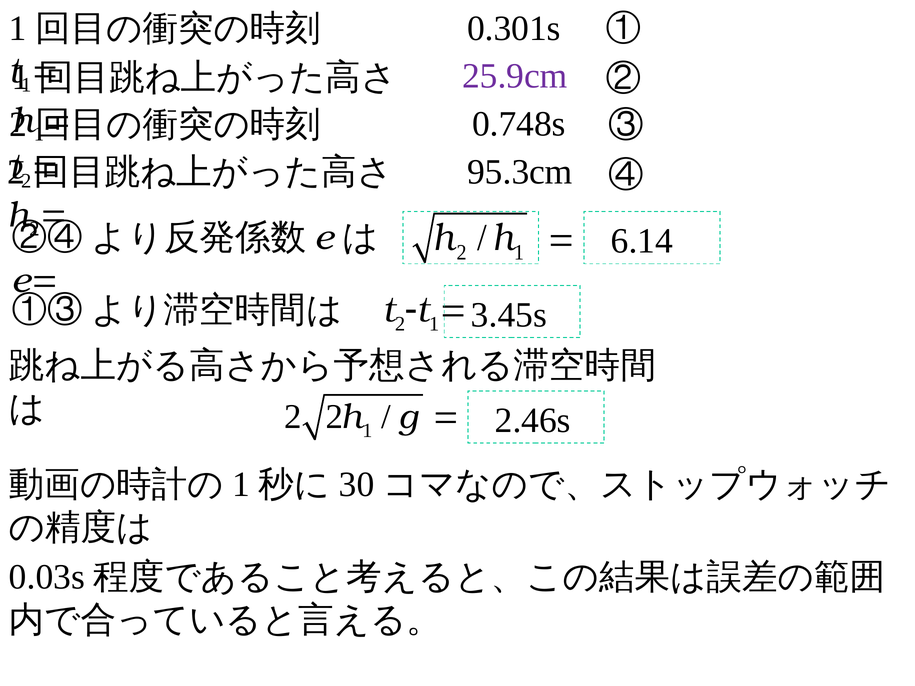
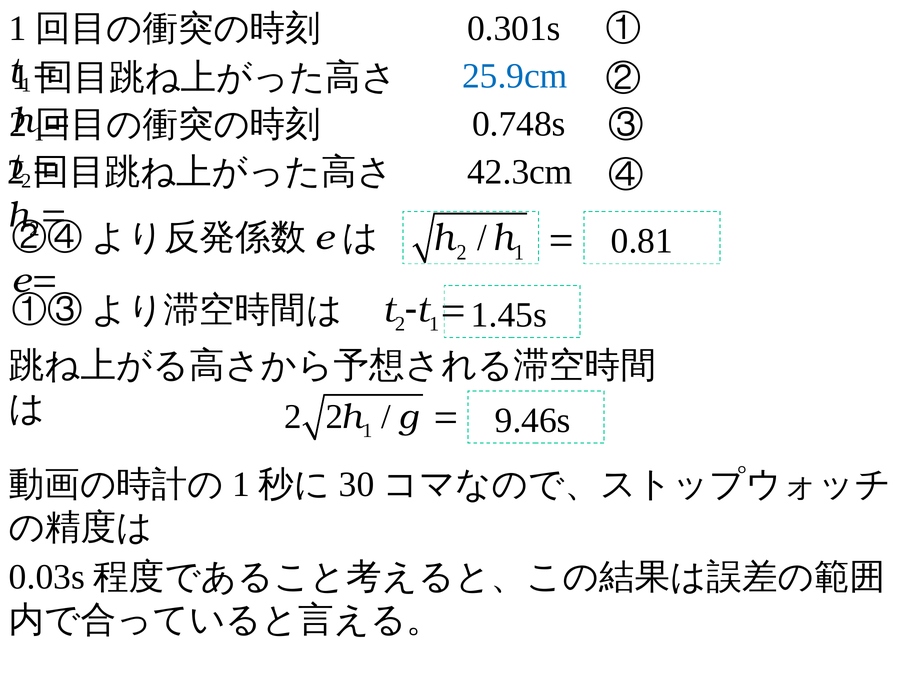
25.9cm colour: purple -> blue
95.3cm: 95.3cm -> 42.3cm
6.14: 6.14 -> 0.81
3.45s: 3.45s -> 1.45s
2.46s: 2.46s -> 9.46s
